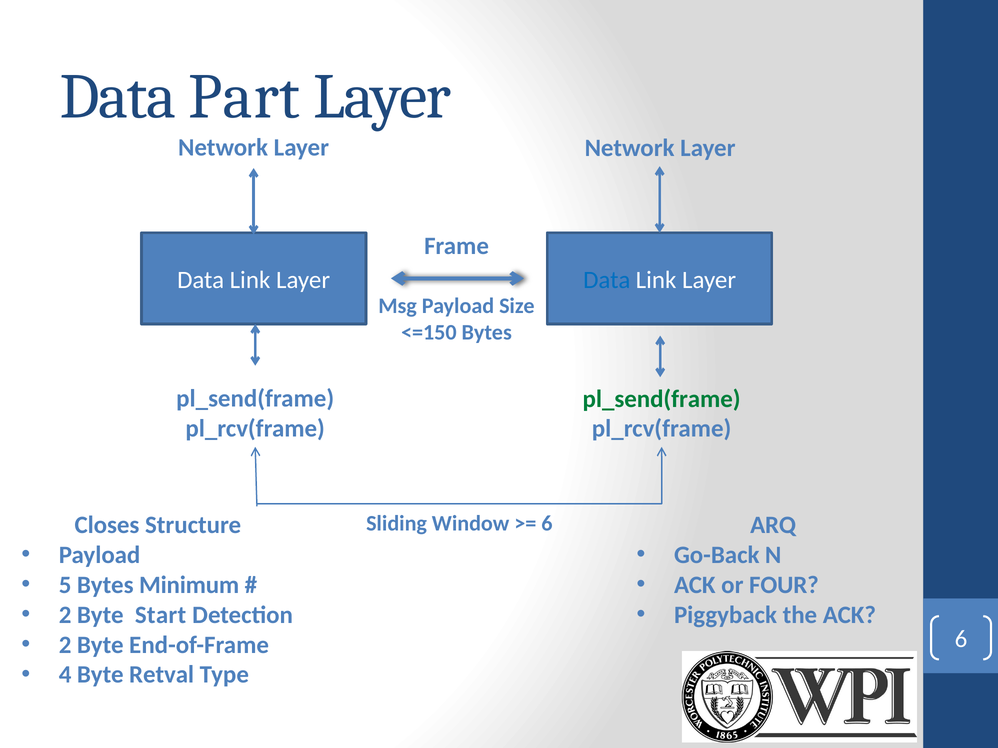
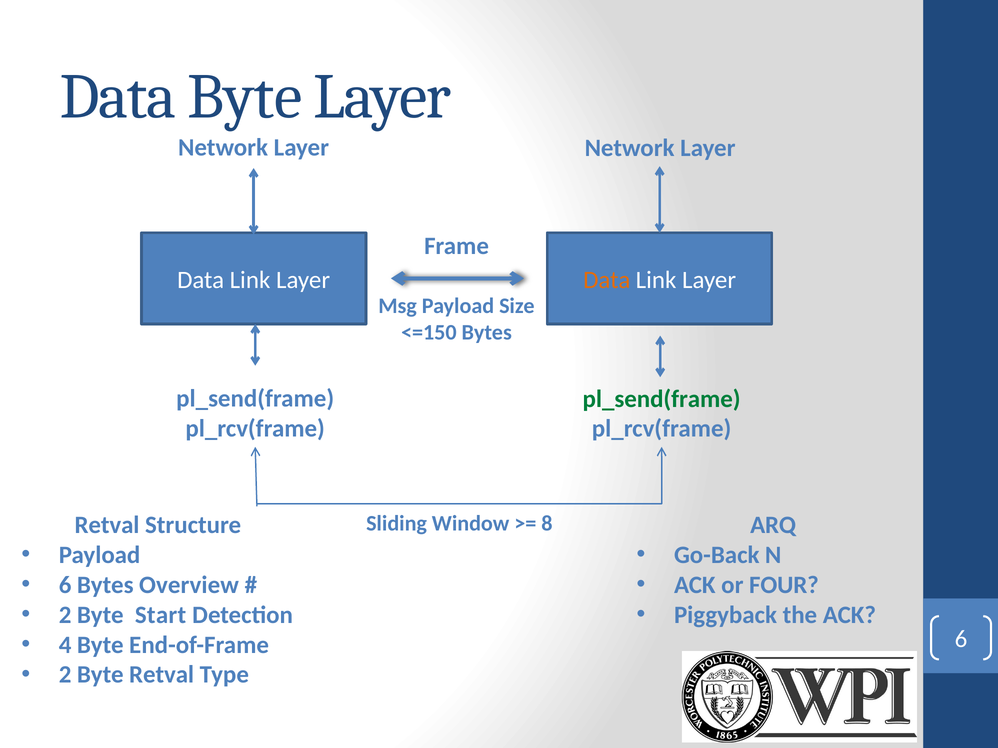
Data Part: Part -> Byte
Data at (607, 280) colour: blue -> orange
6 at (547, 524): 6 -> 8
Closes at (107, 525): Closes -> Retval
5 at (65, 585): 5 -> 6
Minimum: Minimum -> Overview
2 at (65, 645): 2 -> 4
4 at (65, 675): 4 -> 2
